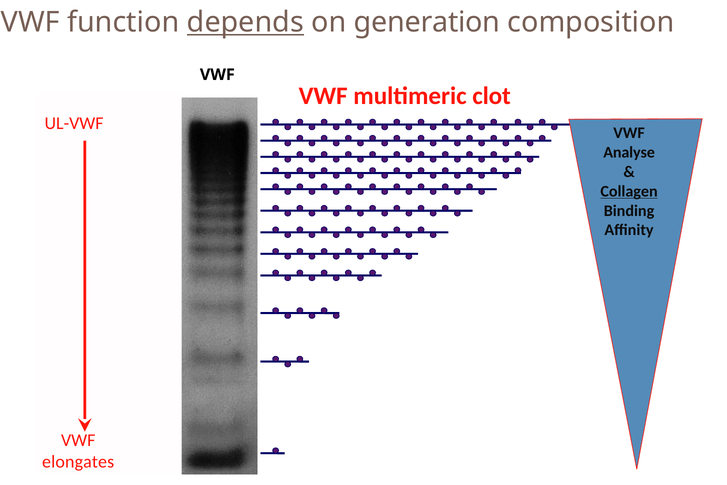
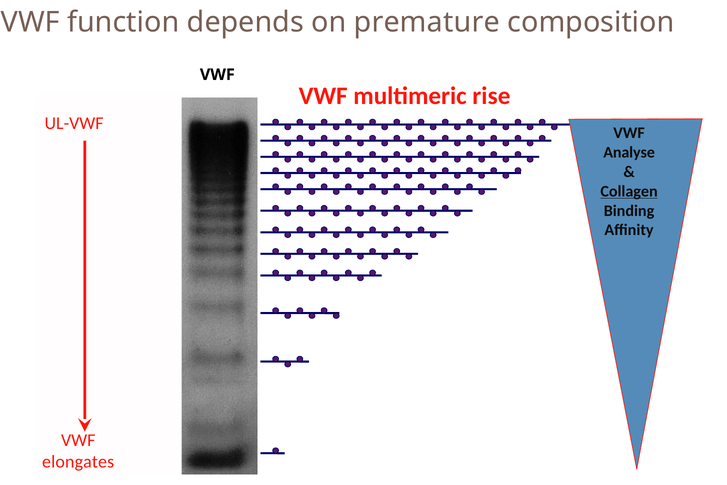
depends underline: present -> none
generation: generation -> premature
clot: clot -> rise
